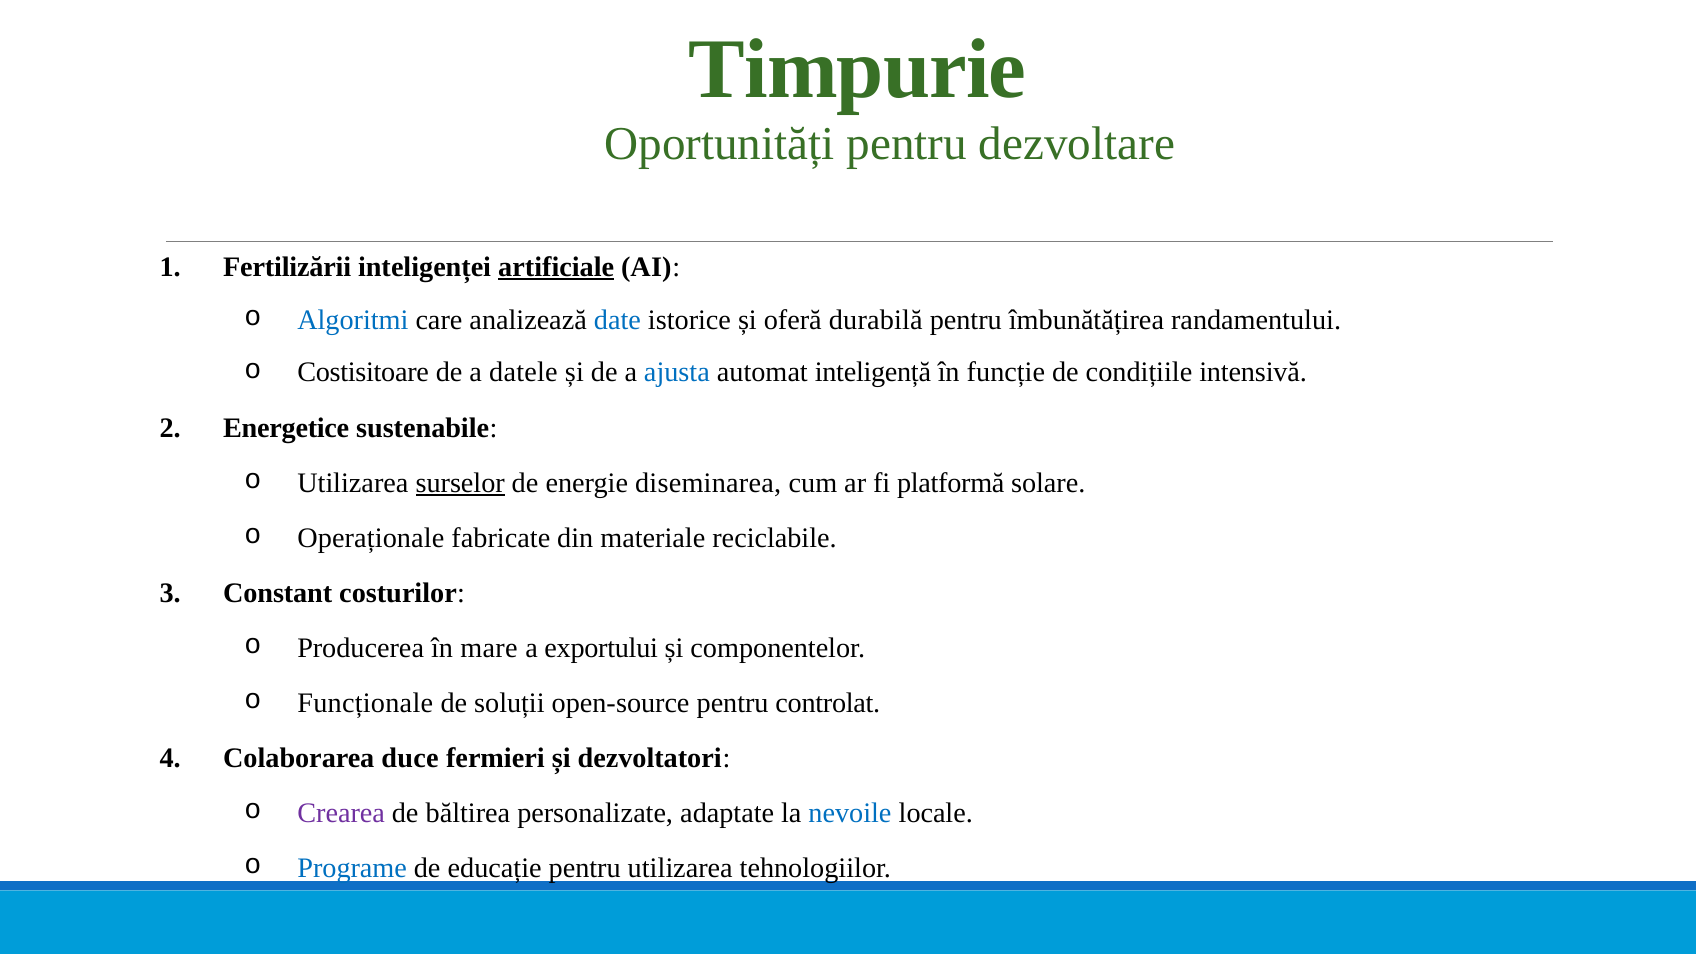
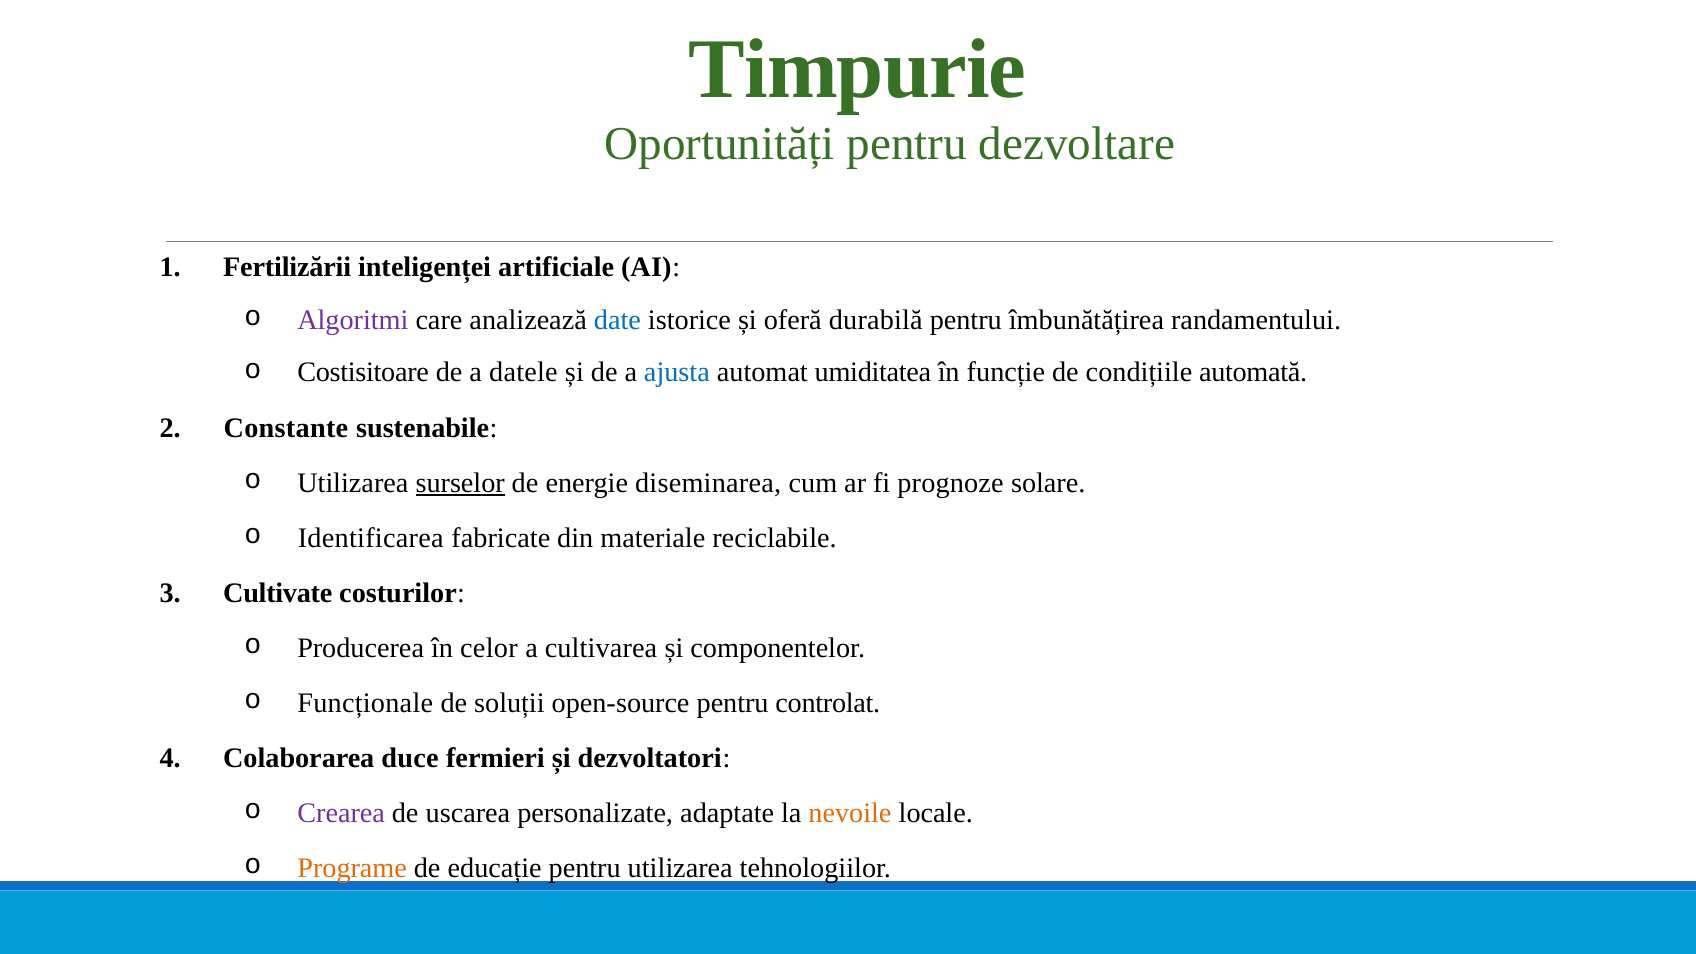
artificiale underline: present -> none
Algoritmi colour: blue -> purple
inteligență: inteligență -> umiditatea
intensivă: intensivă -> automată
Energetice: Energetice -> Constante
platformă: platformă -> prognoze
Operaționale: Operaționale -> Identificarea
Constant: Constant -> Cultivate
mare: mare -> celor
exportului: exportului -> cultivarea
băltirea: băltirea -> uscarea
nevoile colour: blue -> orange
Programe colour: blue -> orange
